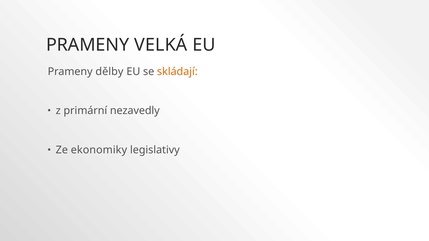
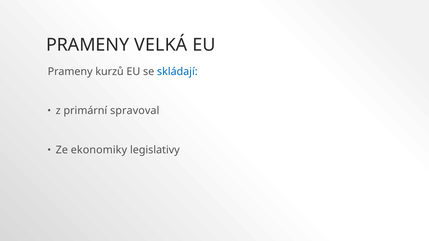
dělby: dělby -> kurzů
skládají colour: orange -> blue
nezavedly: nezavedly -> spravoval
